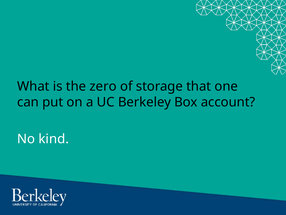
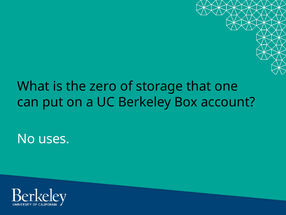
kind: kind -> uses
